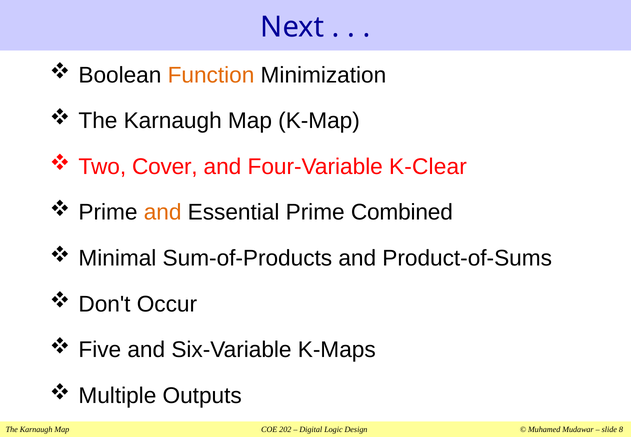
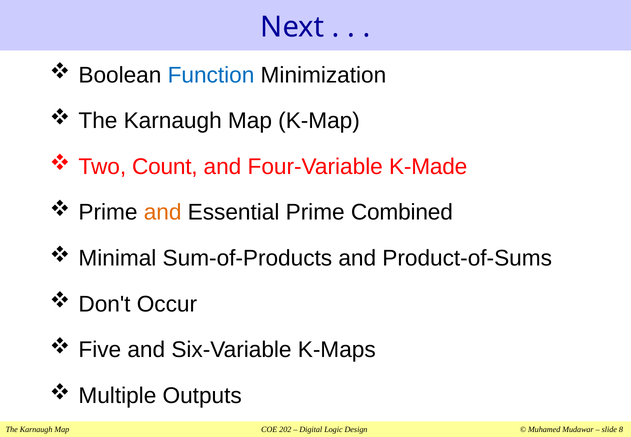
Function colour: orange -> blue
Cover: Cover -> Count
K-Clear: K-Clear -> K-Made
